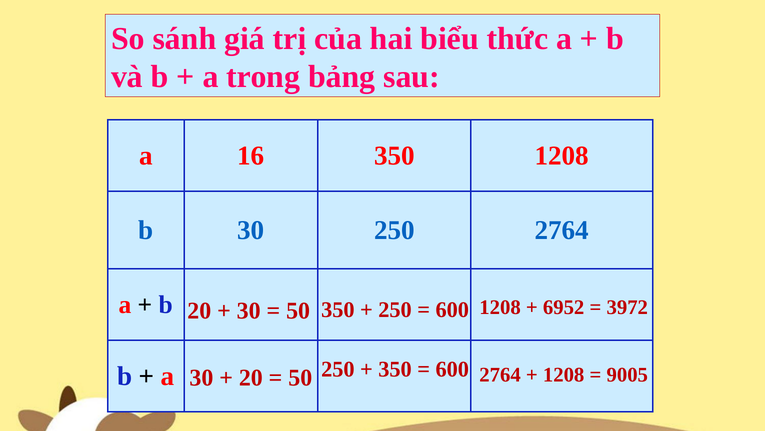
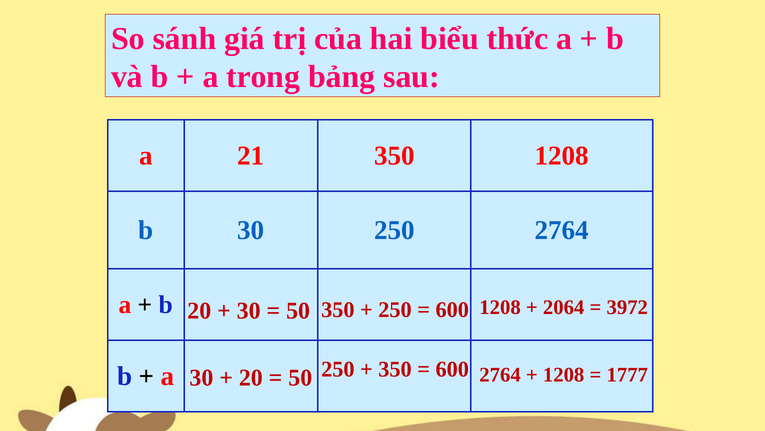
16: 16 -> 21
6952: 6952 -> 2064
9005: 9005 -> 1777
